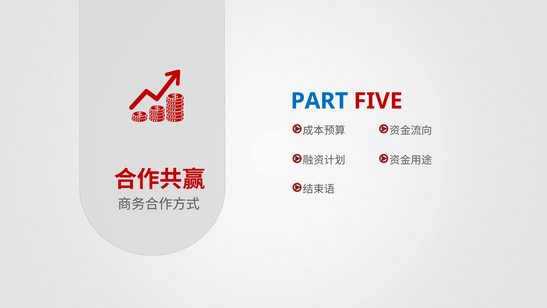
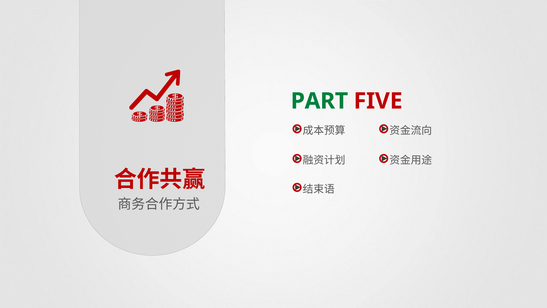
PART colour: blue -> green
